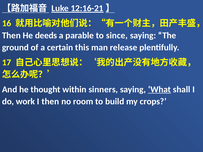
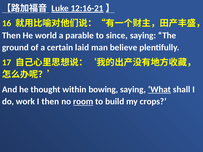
deeds: deeds -> world
this: this -> laid
release: release -> believe
sinners: sinners -> bowing
room underline: none -> present
